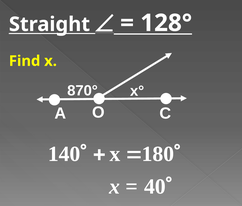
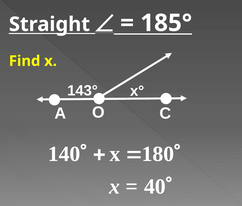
128°: 128° -> 185°
870°: 870° -> 143°
